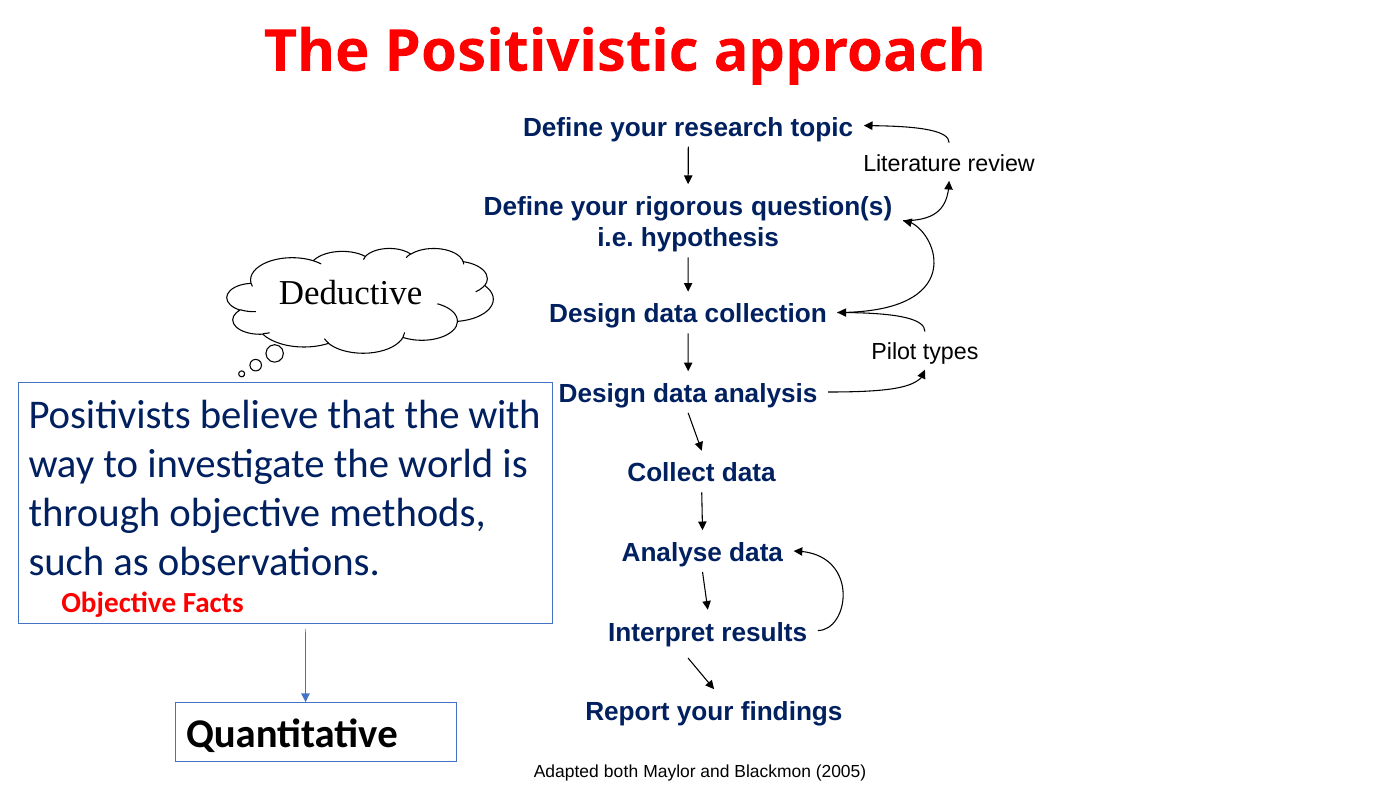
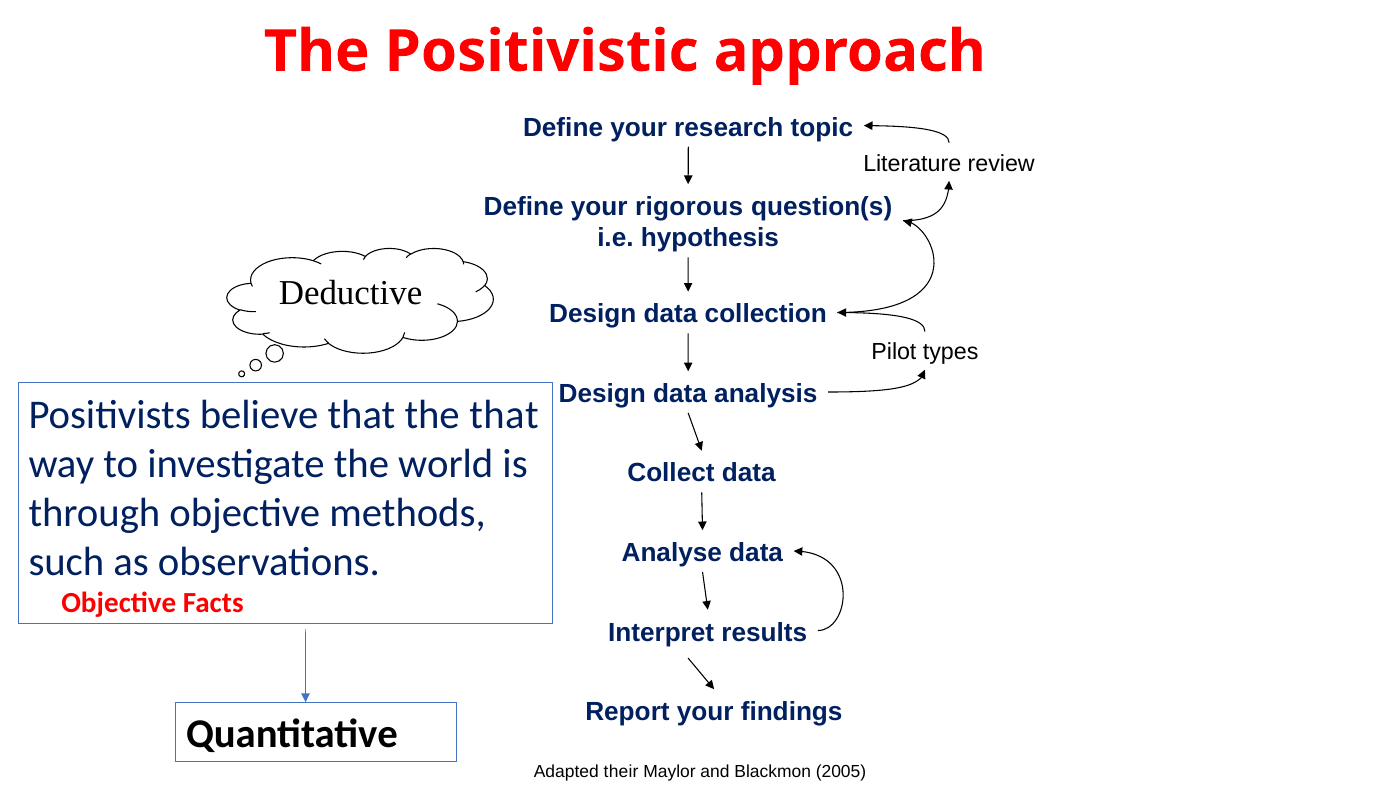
the with: with -> that
both: both -> their
